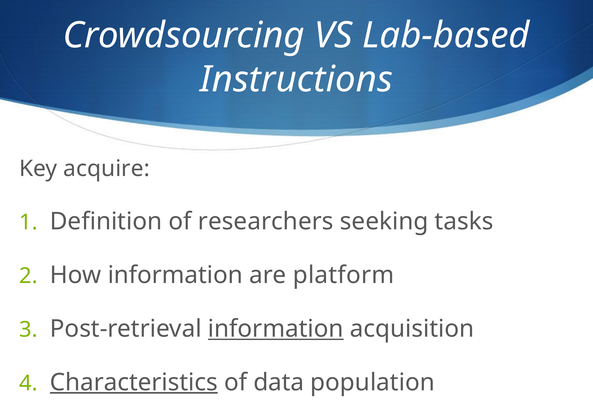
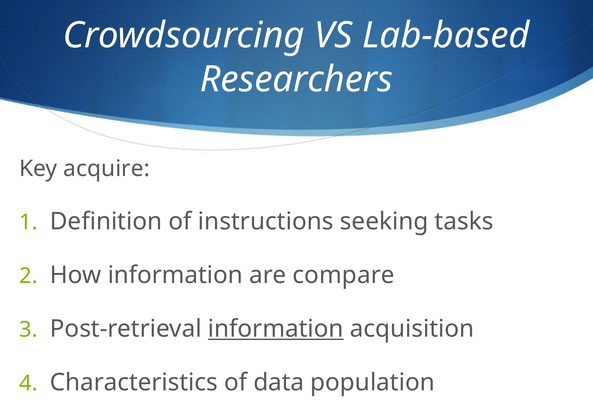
Instructions: Instructions -> Researchers
researchers: researchers -> instructions
platform: platform -> compare
Characteristics underline: present -> none
